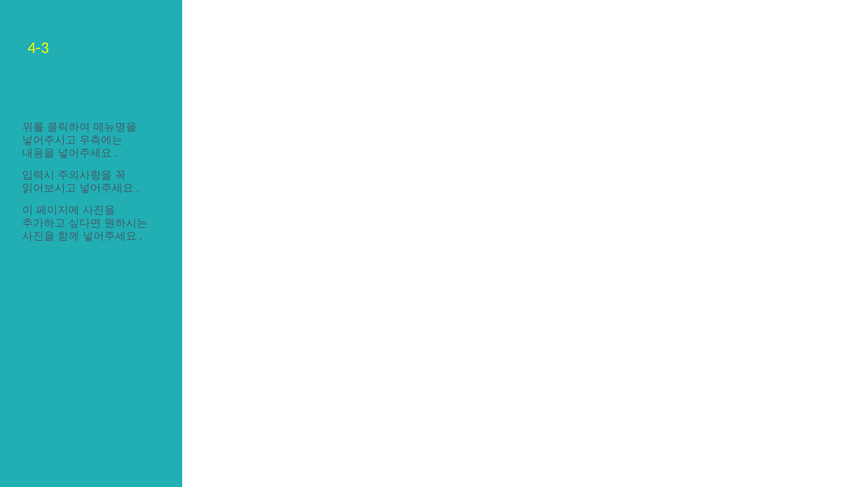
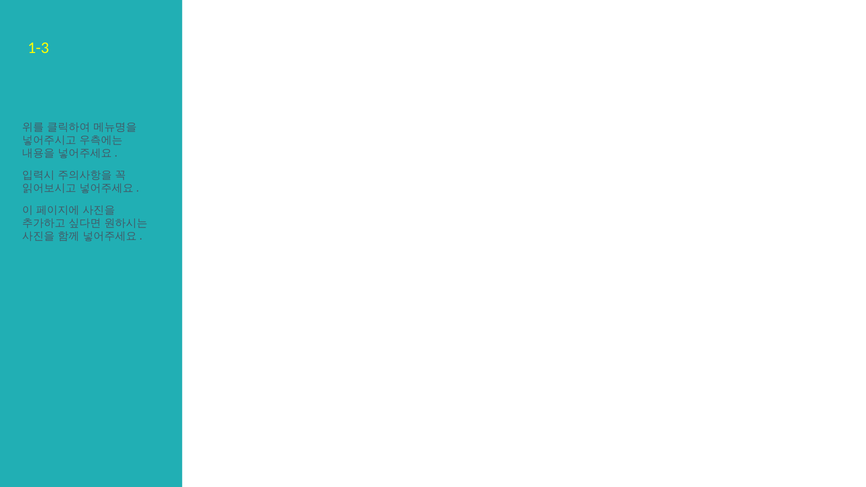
4-3: 4-3 -> 1-3
